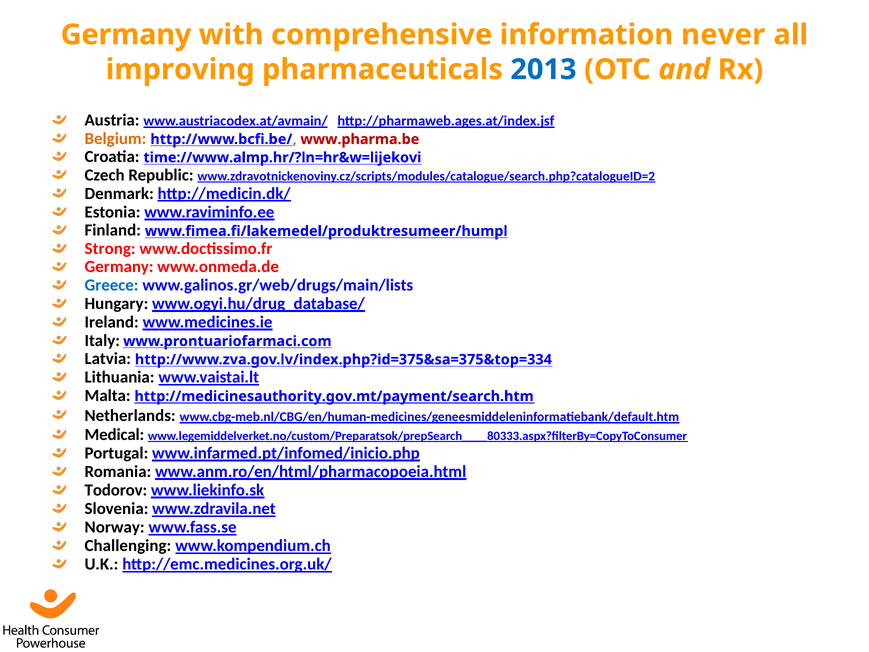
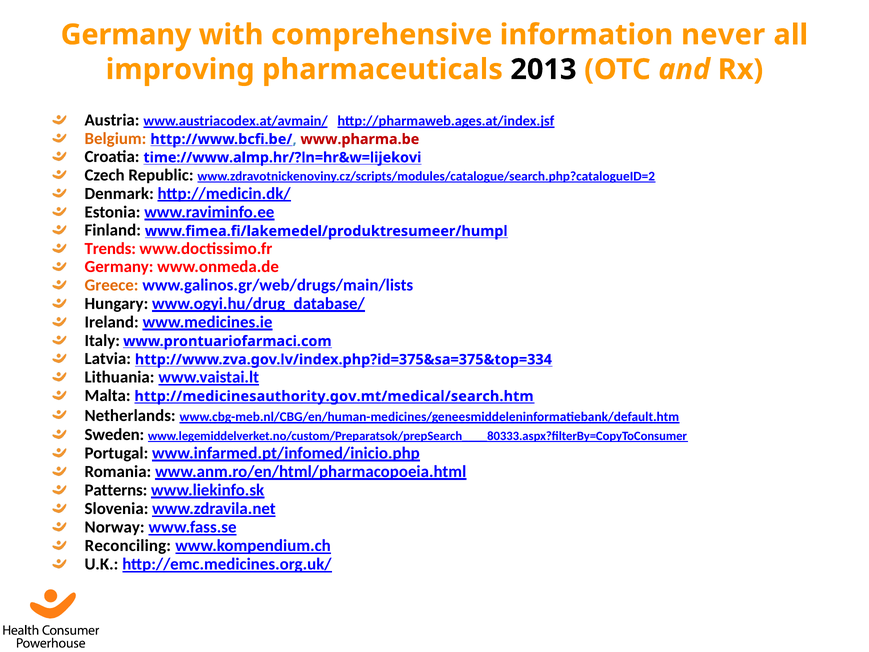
2013 colour: blue -> black
Strong: Strong -> Trends
Greece colour: blue -> orange
http://medicinesauthority.gov.mt/payment/search.htm: http://medicinesauthority.gov.mt/payment/search.htm -> http://medicinesauthority.gov.mt/medical/search.htm
Medical: Medical -> Sweden
Todorov: Todorov -> Patterns
Challenging: Challenging -> Reconciling
